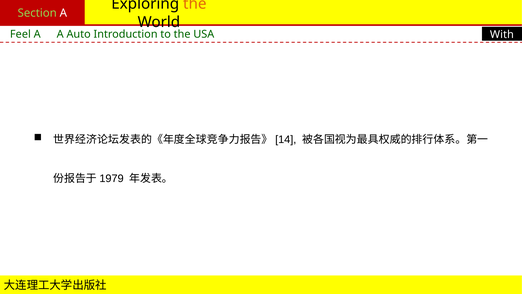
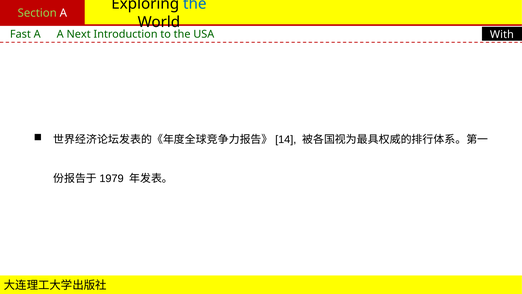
the at (195, 4) colour: orange -> blue
Feel: Feel -> Fast
Auto: Auto -> Next
